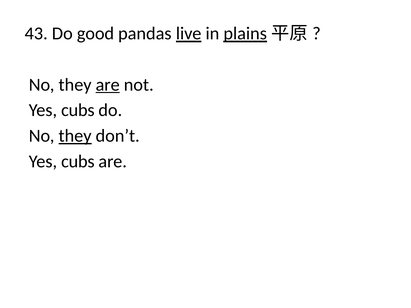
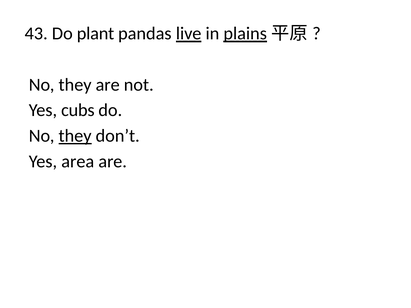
good: good -> plant
are at (108, 85) underline: present -> none
cubs at (78, 161): cubs -> area
